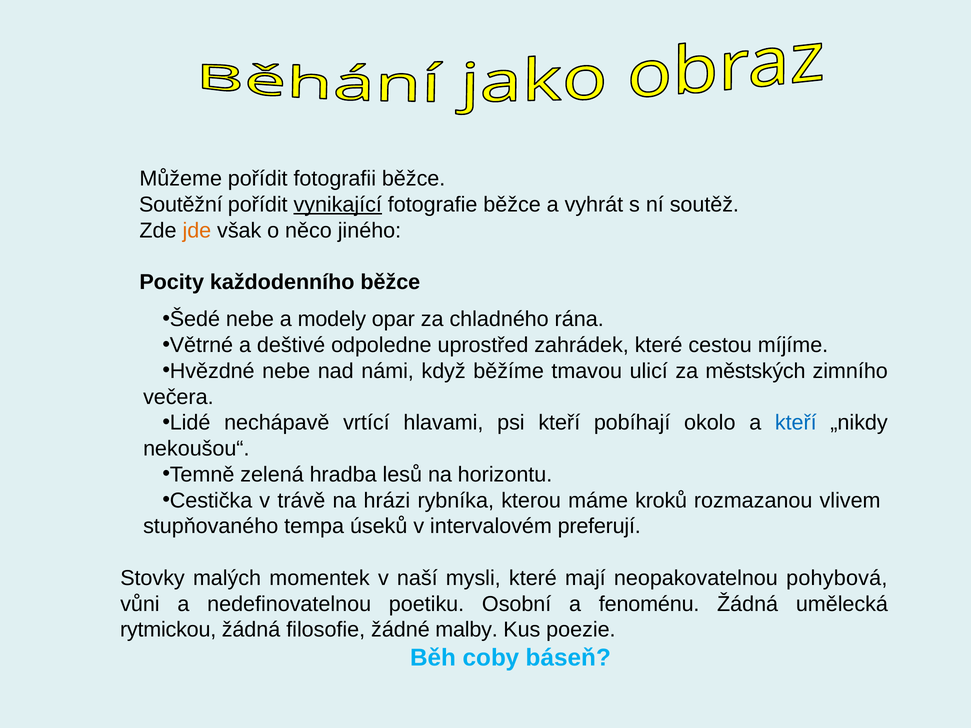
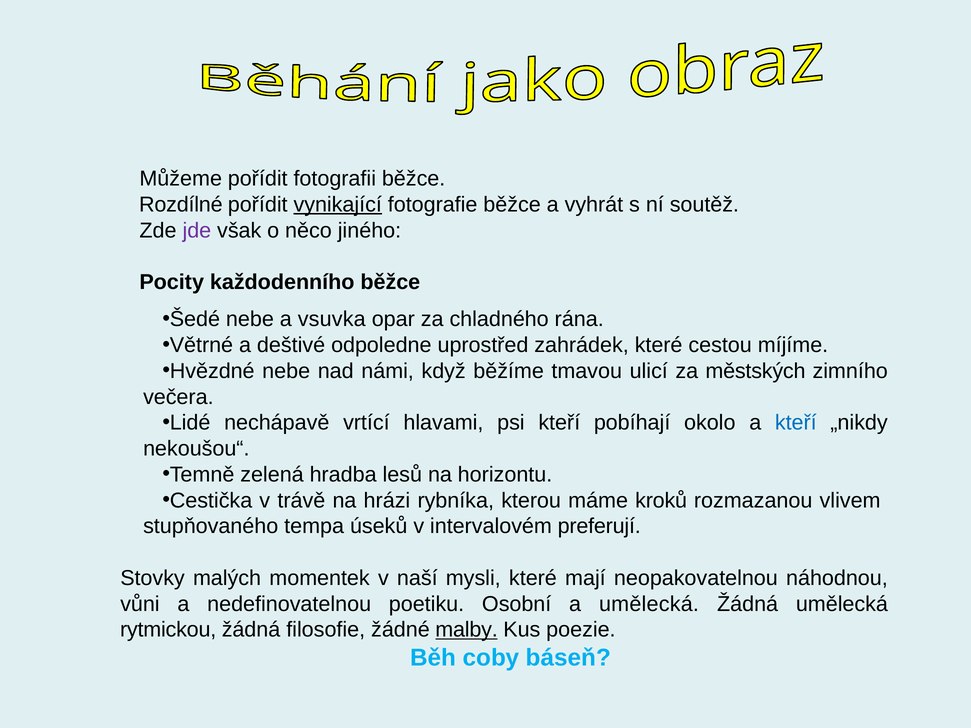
Soutěžní: Soutěžní -> Rozdílné
jde colour: orange -> purple
modely: modely -> vsuvka
pohybová: pohybová -> náhodnou
a fenoménu: fenoménu -> umělecká
malby underline: none -> present
